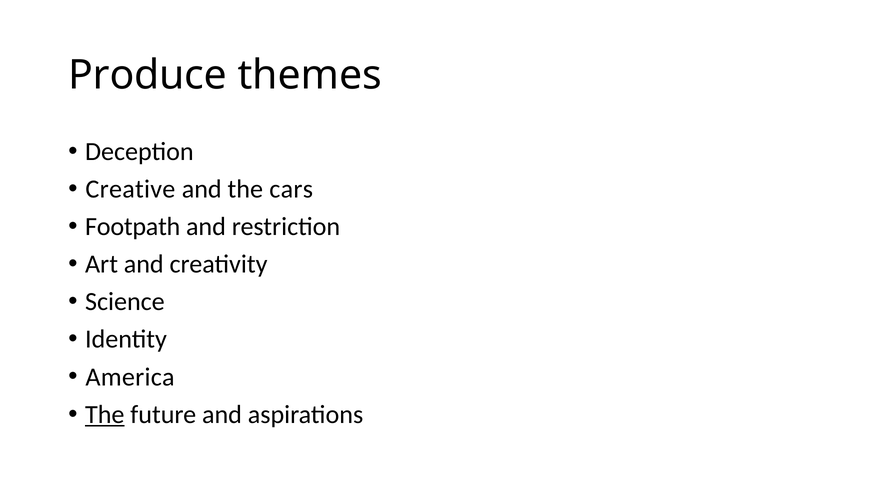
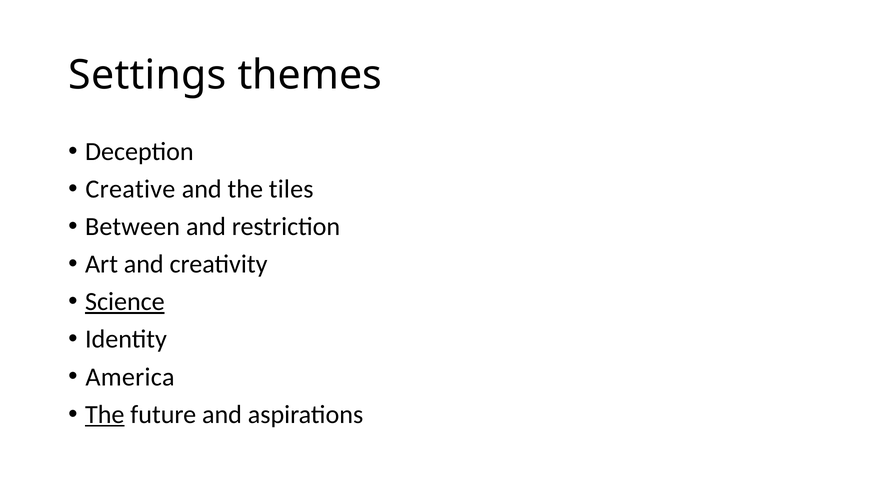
Produce: Produce -> Settings
cars: cars -> tiles
Footpath: Footpath -> Between
Science underline: none -> present
